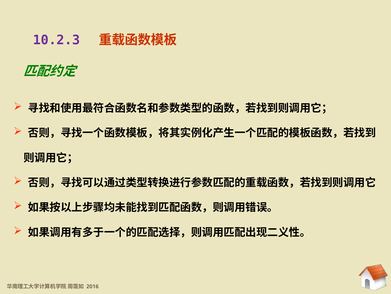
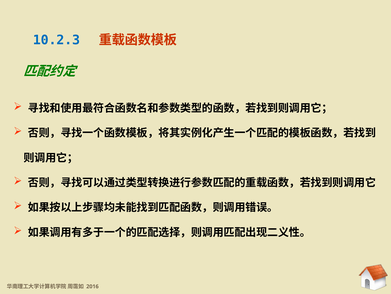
10.2.3 at (56, 40) colour: purple -> blue
